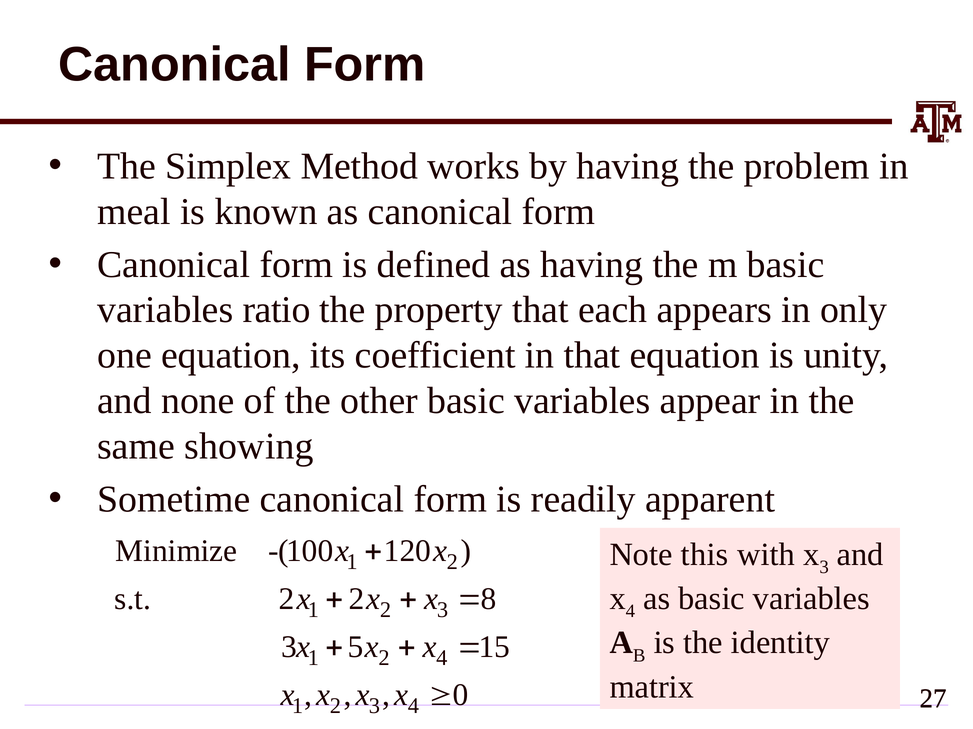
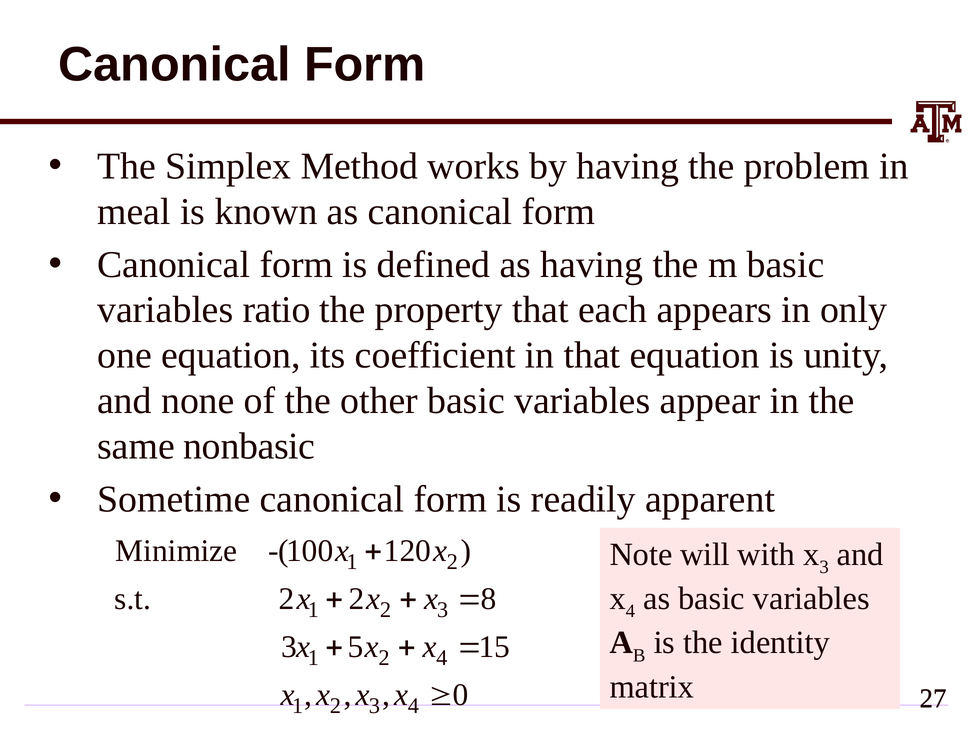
showing: showing -> nonbasic
this: this -> will
